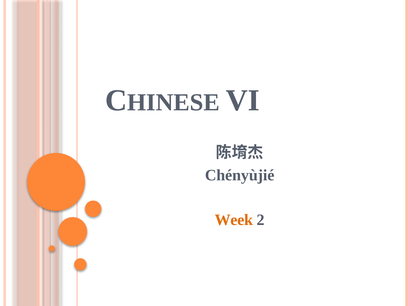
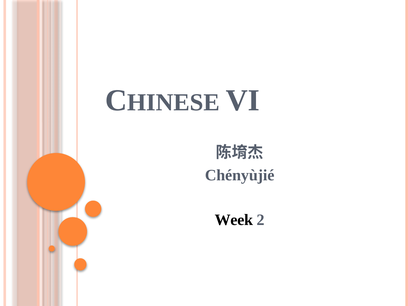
Week colour: orange -> black
